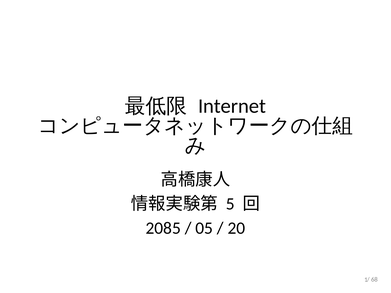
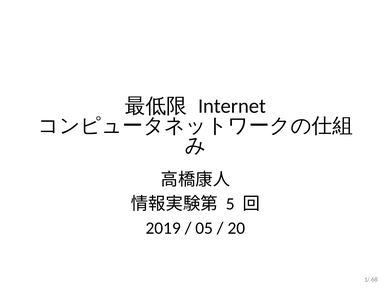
2085: 2085 -> 2019
